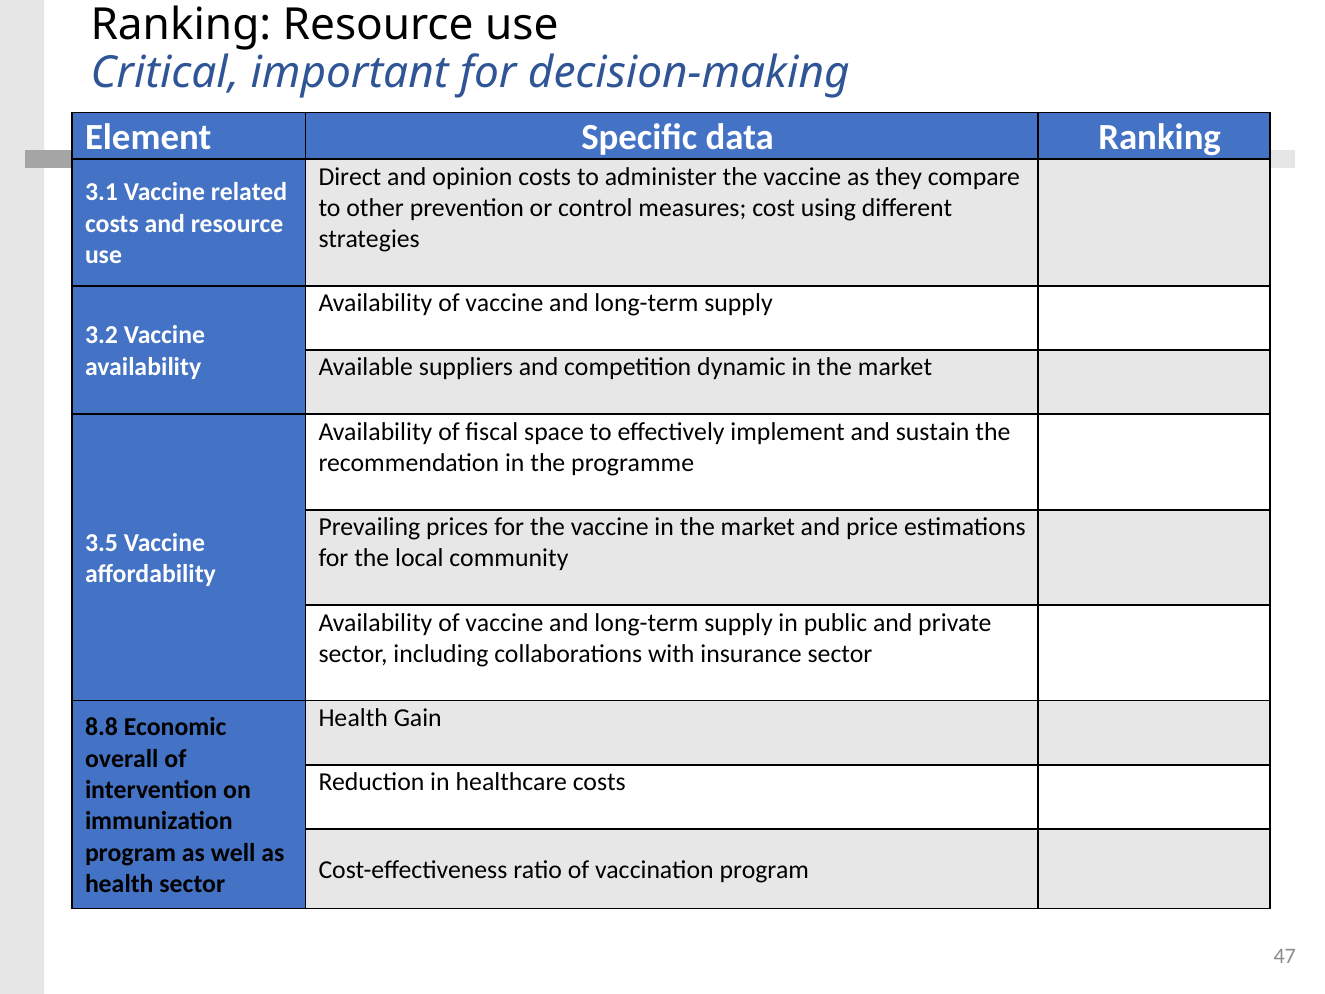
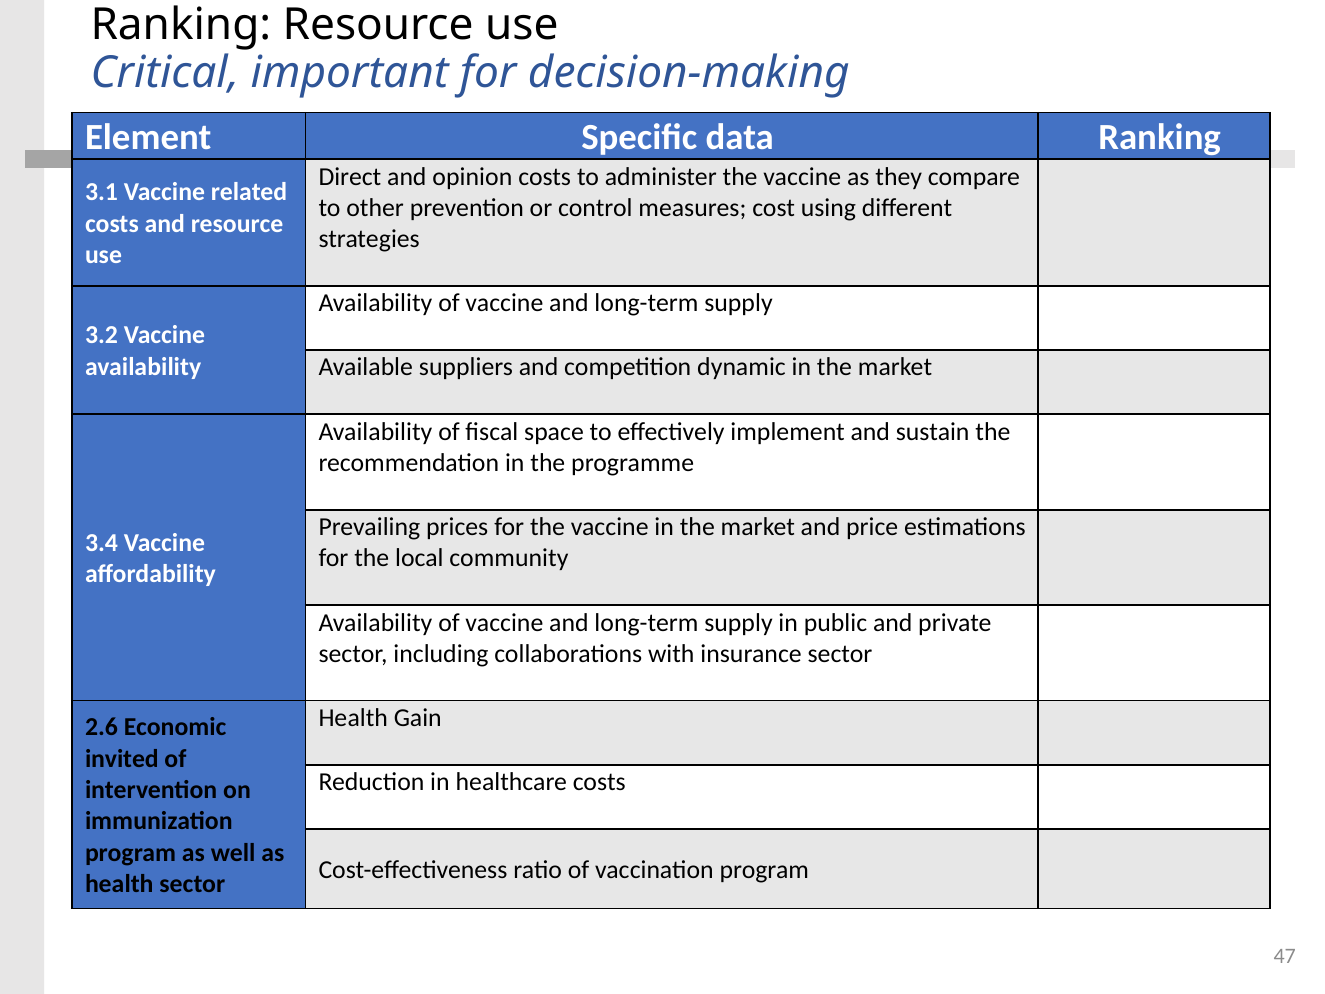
3.5: 3.5 -> 3.4
8.8: 8.8 -> 2.6
overall: overall -> invited
